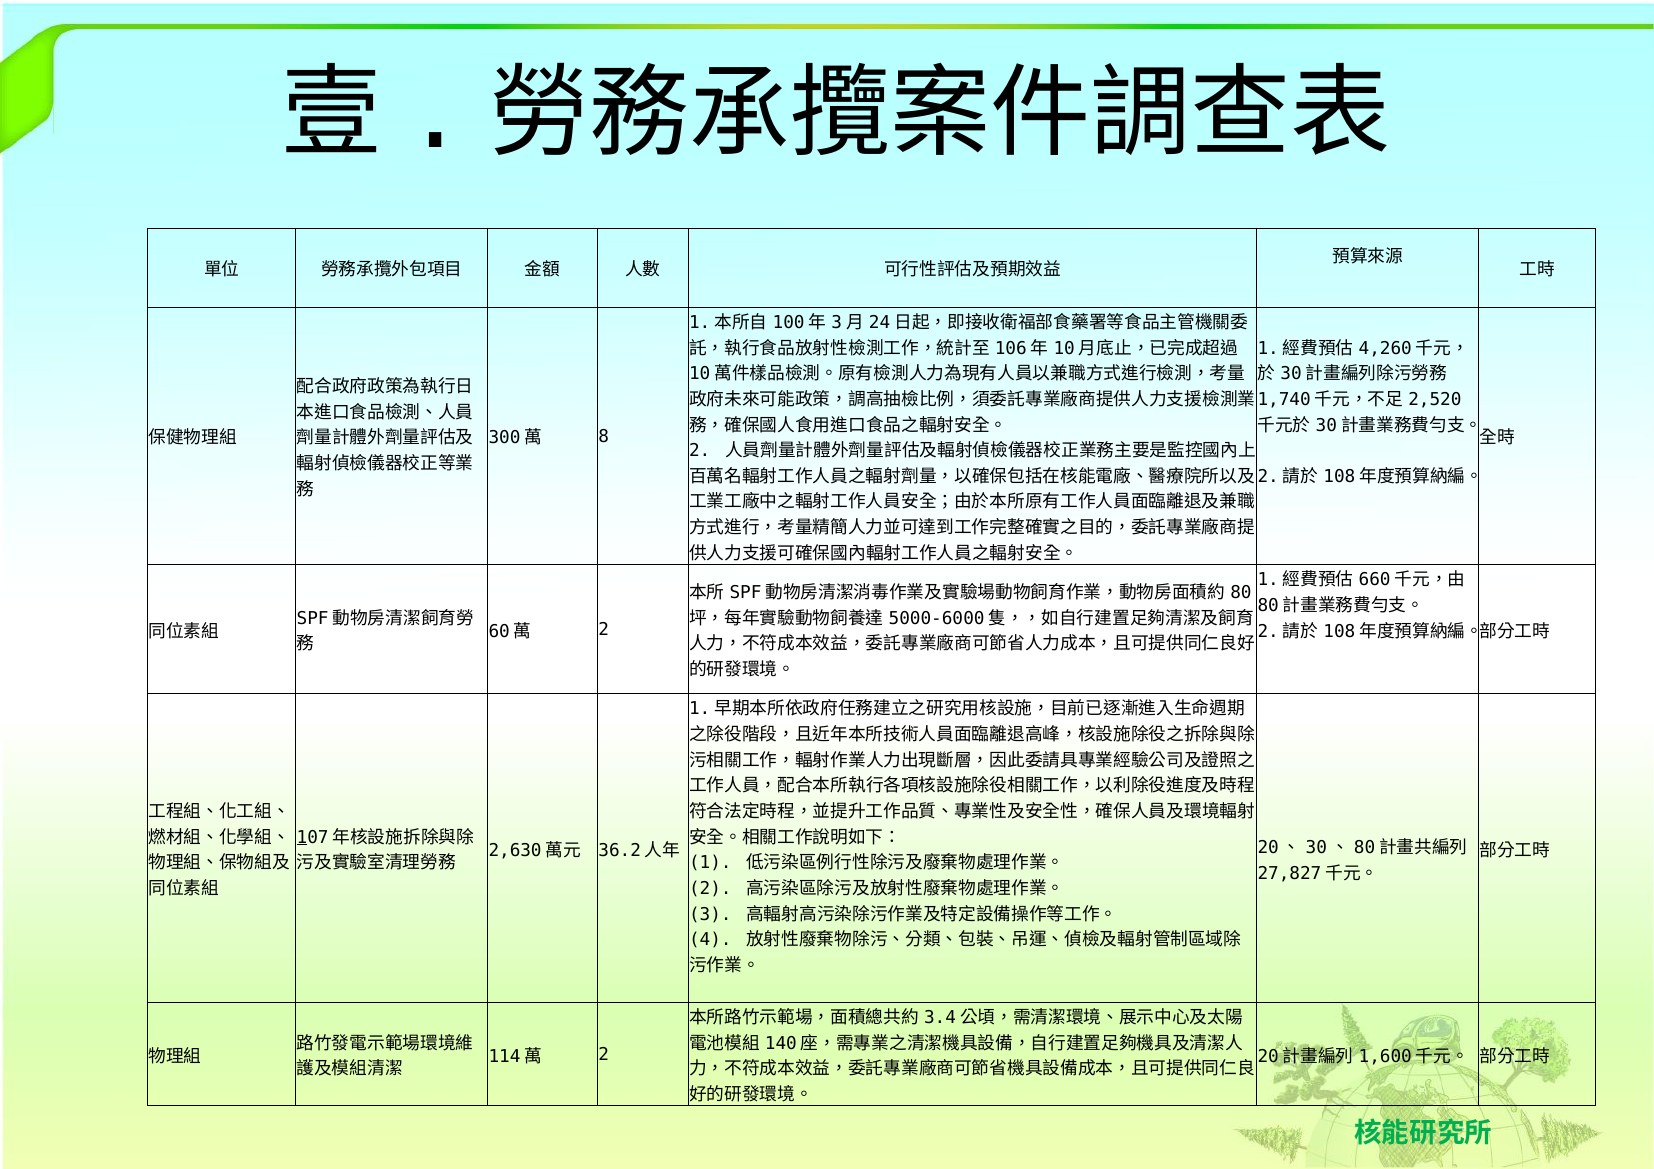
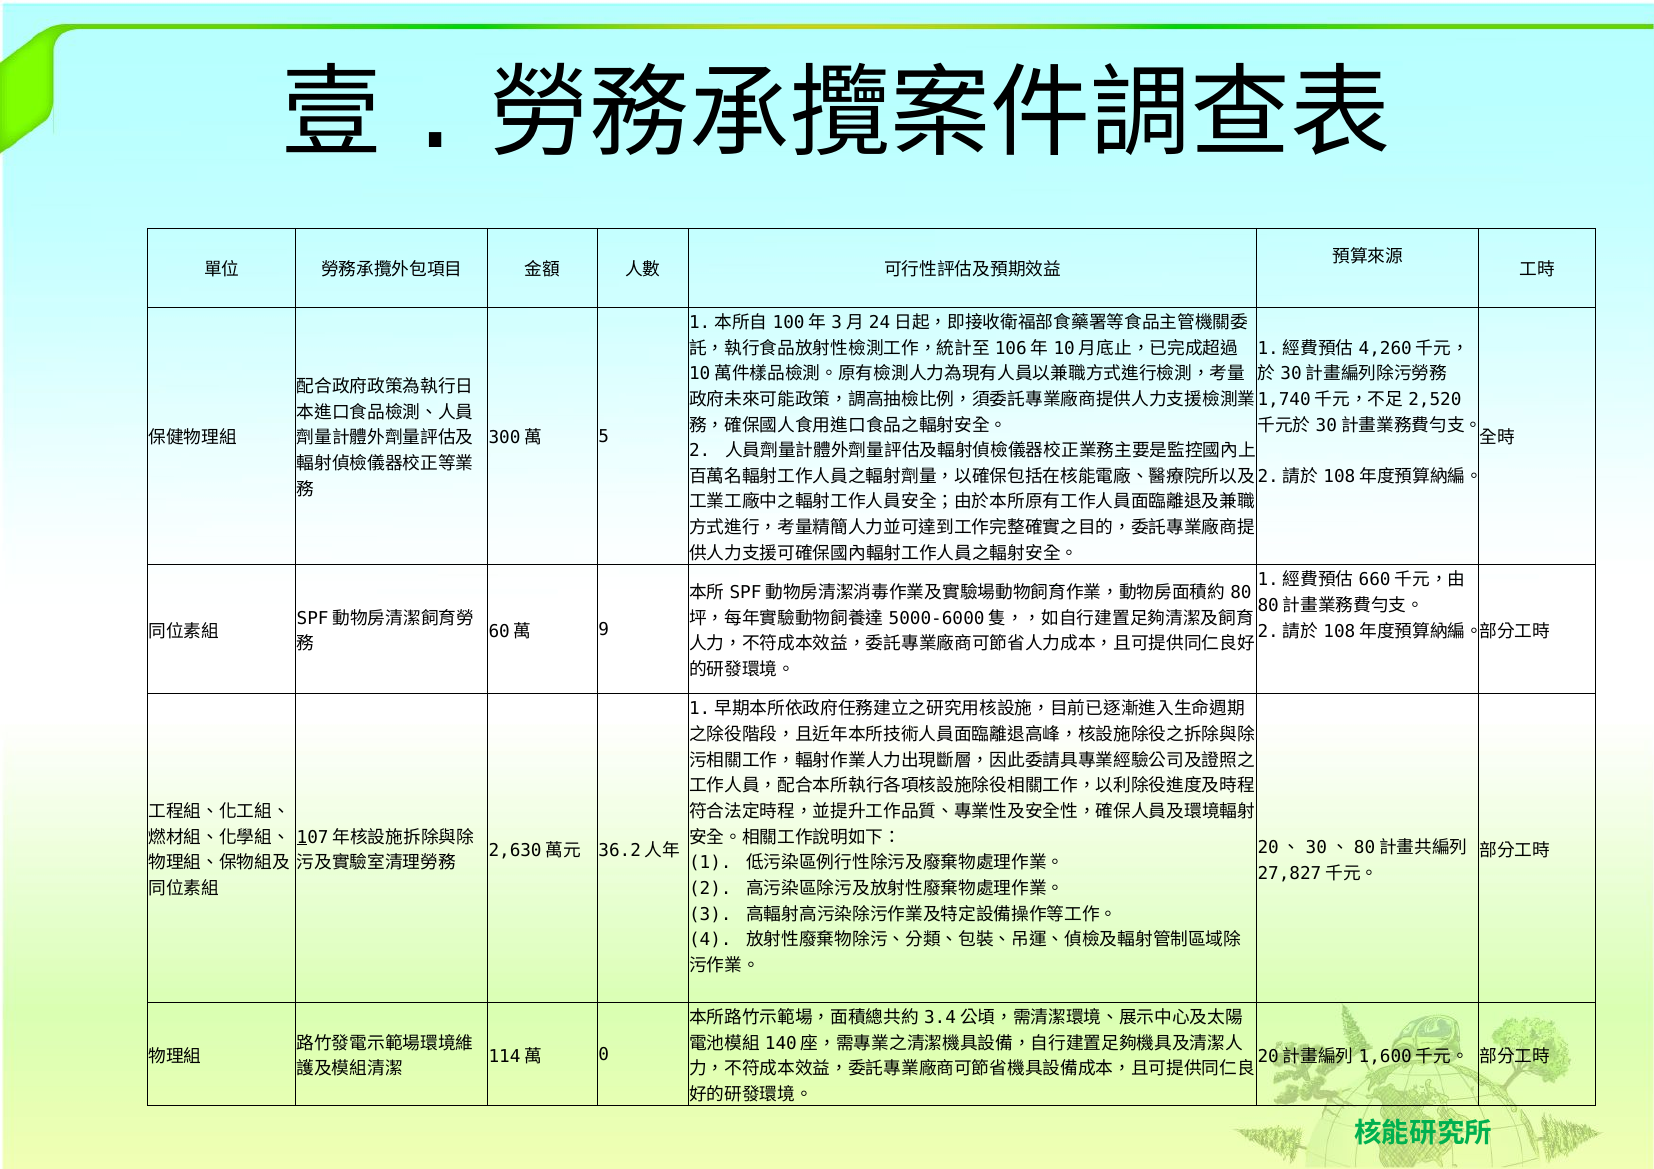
8: 8 -> 5
2 at (604, 630): 2 -> 9
2 at (604, 1055): 2 -> 0
